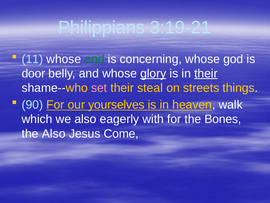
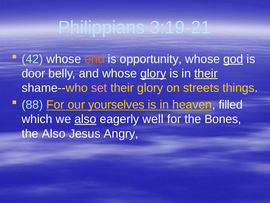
11: 11 -> 42
end colour: green -> orange
concerning: concerning -> opportunity
god underline: none -> present
their steal: steal -> glory
90: 90 -> 88
walk: walk -> filled
also at (85, 119) underline: none -> present
with: with -> well
Come: Come -> Angry
